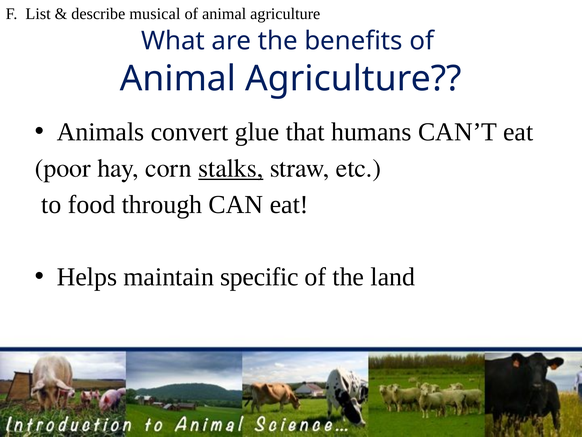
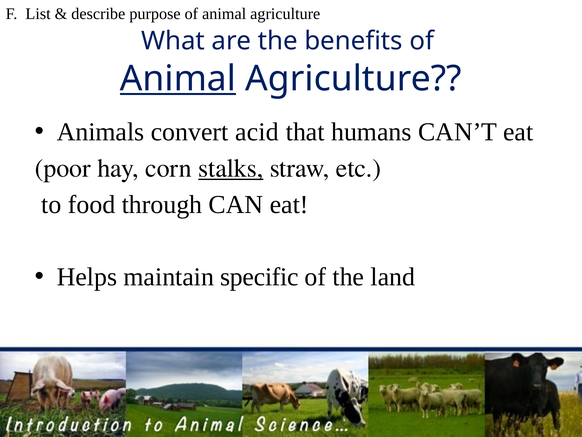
musical: musical -> purpose
Animal at (178, 79) underline: none -> present
glue: glue -> acid
